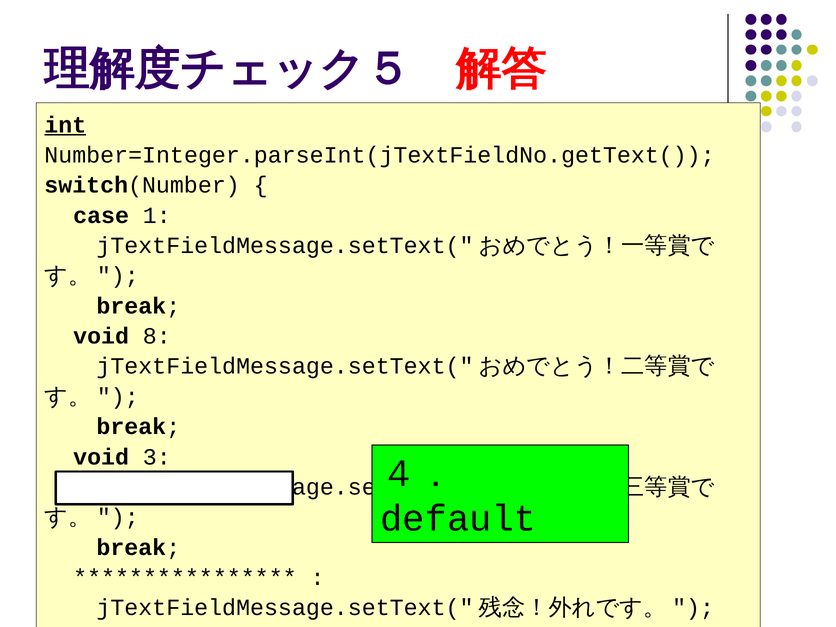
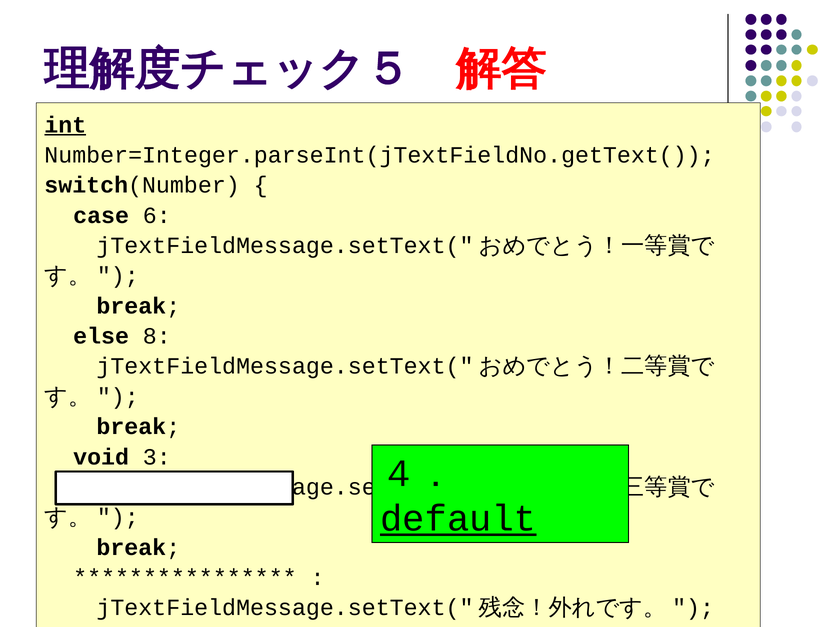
1: 1 -> 6
void at (101, 336): void -> else
default underline: none -> present
